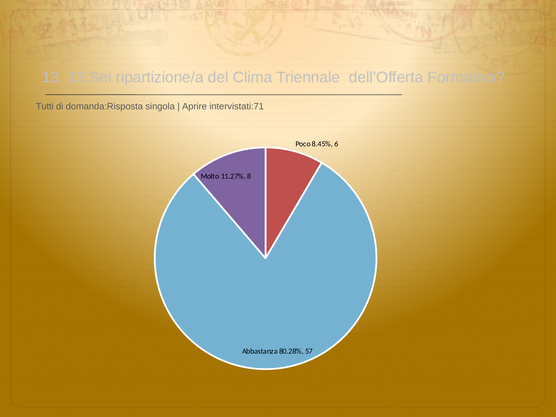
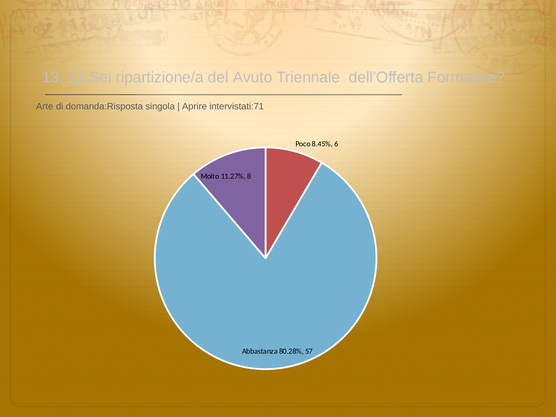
Clima: Clima -> Avuto
Tutti: Tutti -> Arte
